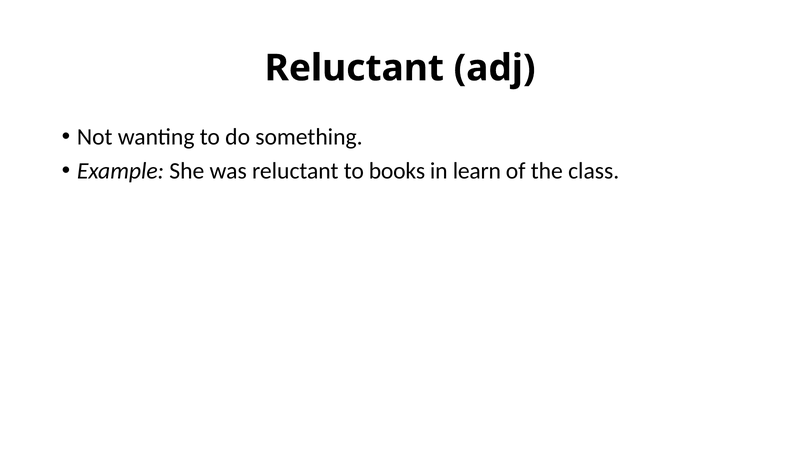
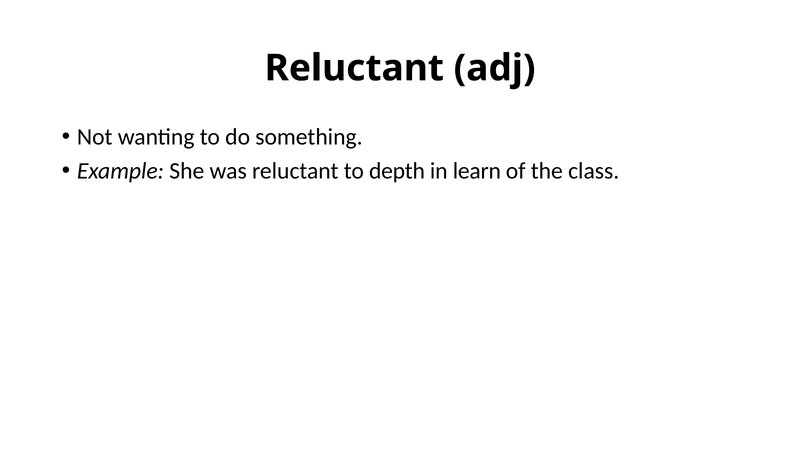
books: books -> depth
